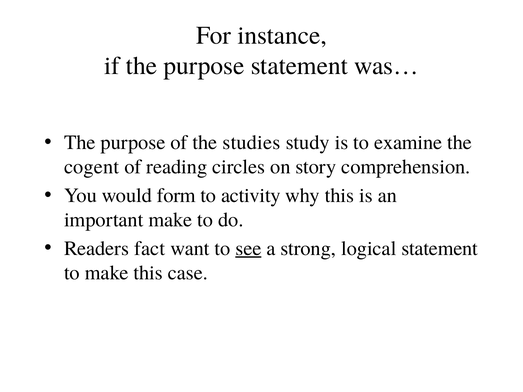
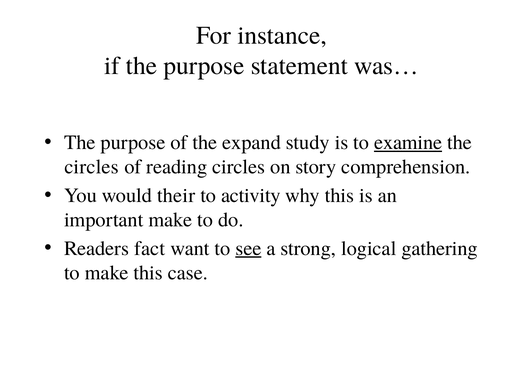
studies: studies -> expand
examine underline: none -> present
cogent at (92, 167): cogent -> circles
form: form -> their
logical statement: statement -> gathering
